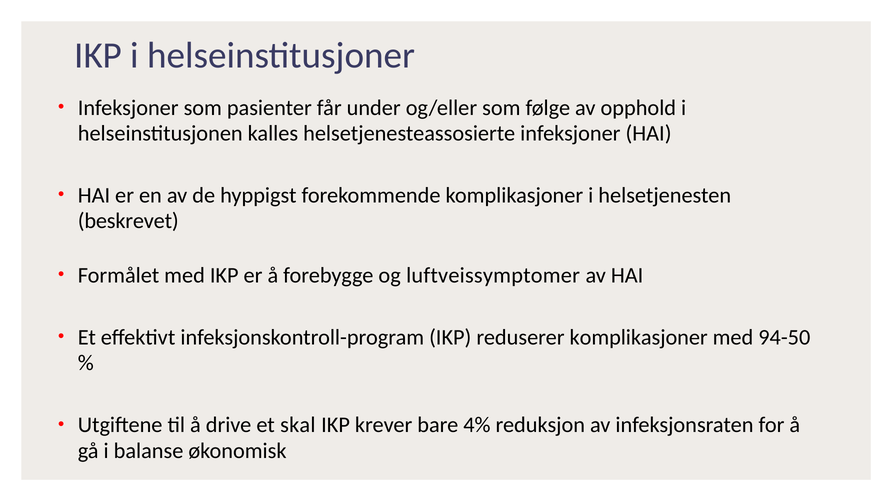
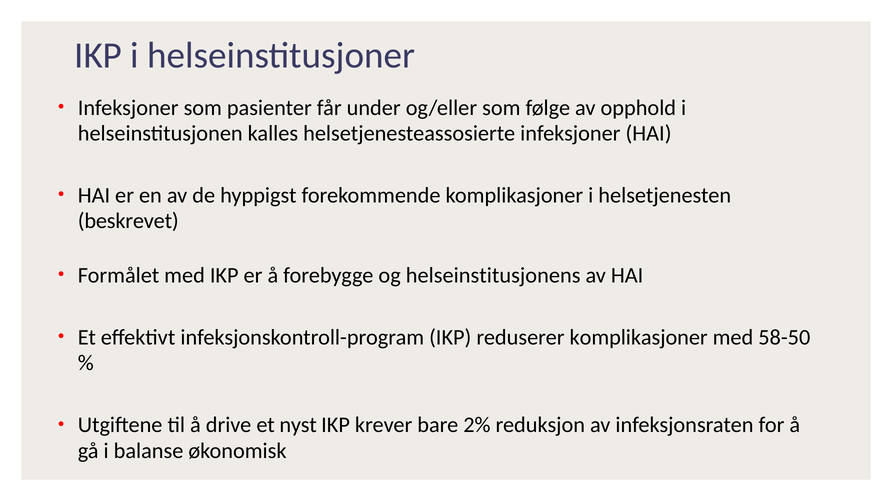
luftveissymptomer: luftveissymptomer -> helseinstitusjonens
94-50: 94-50 -> 58-50
skal: skal -> nyst
4%: 4% -> 2%
